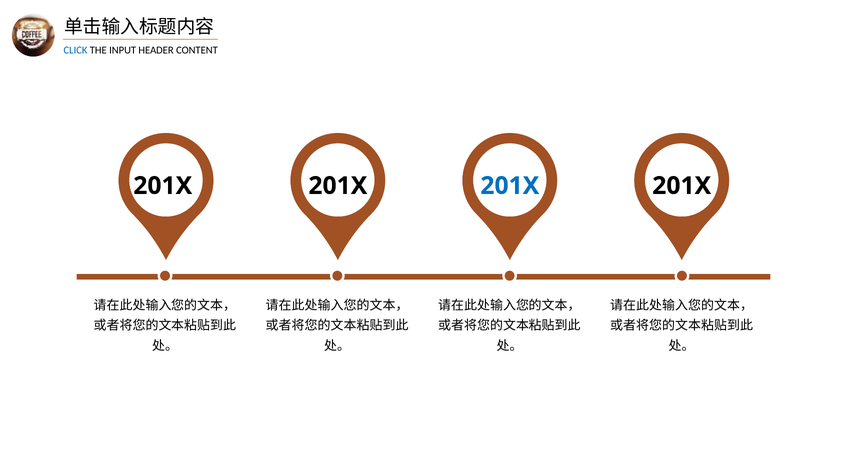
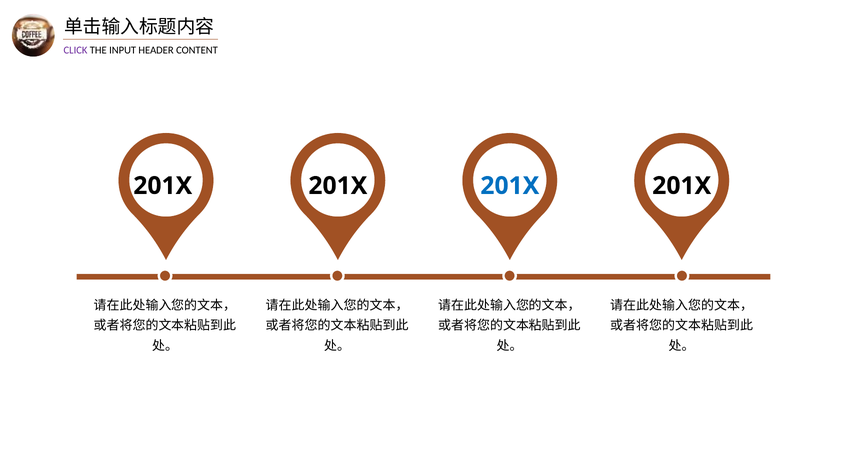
CLICK colour: blue -> purple
